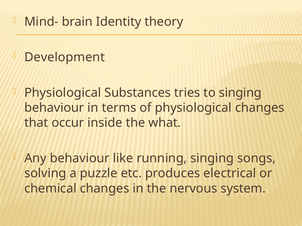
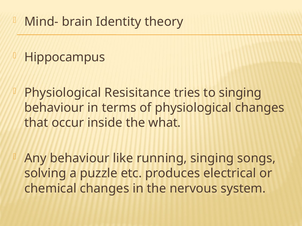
Development: Development -> Hippocampus
Substances: Substances -> Resisitance
